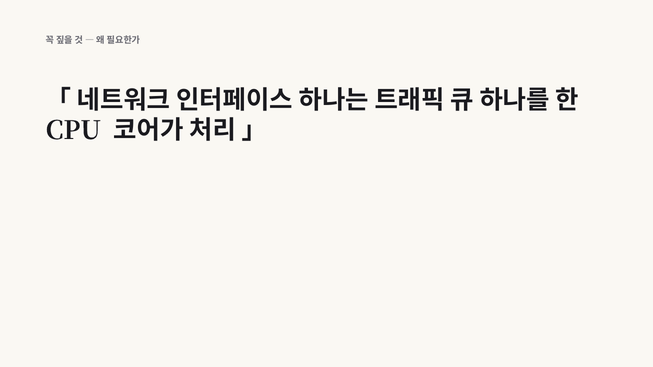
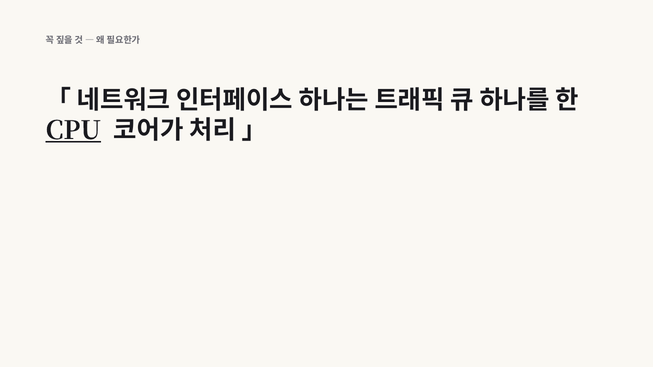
CPU underline: none -> present
